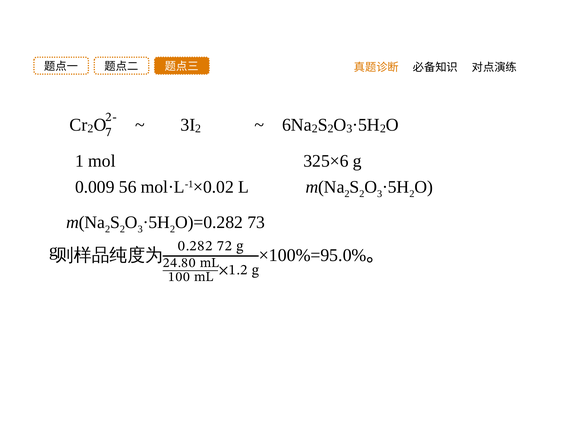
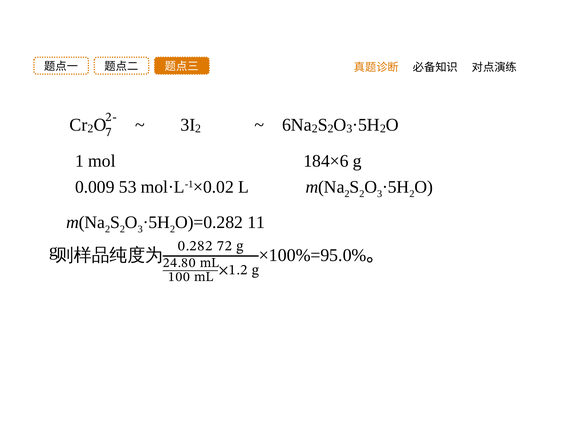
325×6: 325×6 -> 184×6
56: 56 -> 53
73: 73 -> 11
